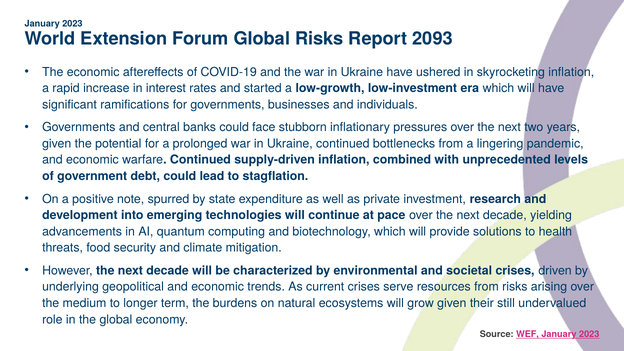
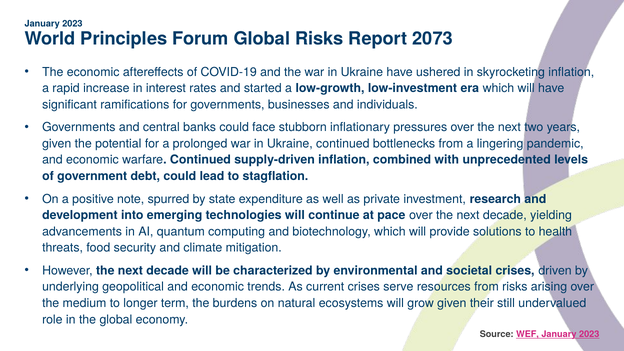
Extension: Extension -> Principles
2093: 2093 -> 2073
